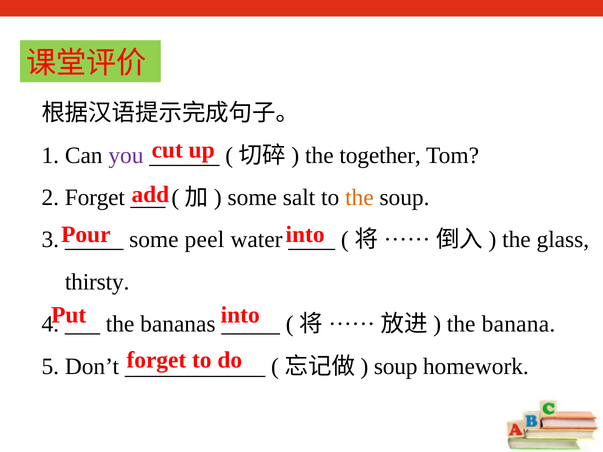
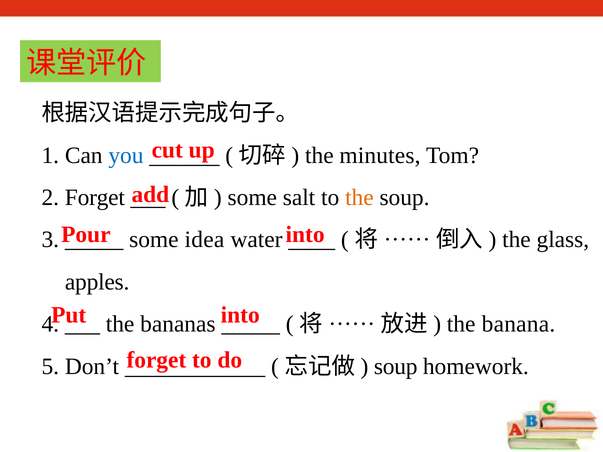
you colour: purple -> blue
together: together -> minutes
peel: peel -> idea
thirsty: thirsty -> apples
